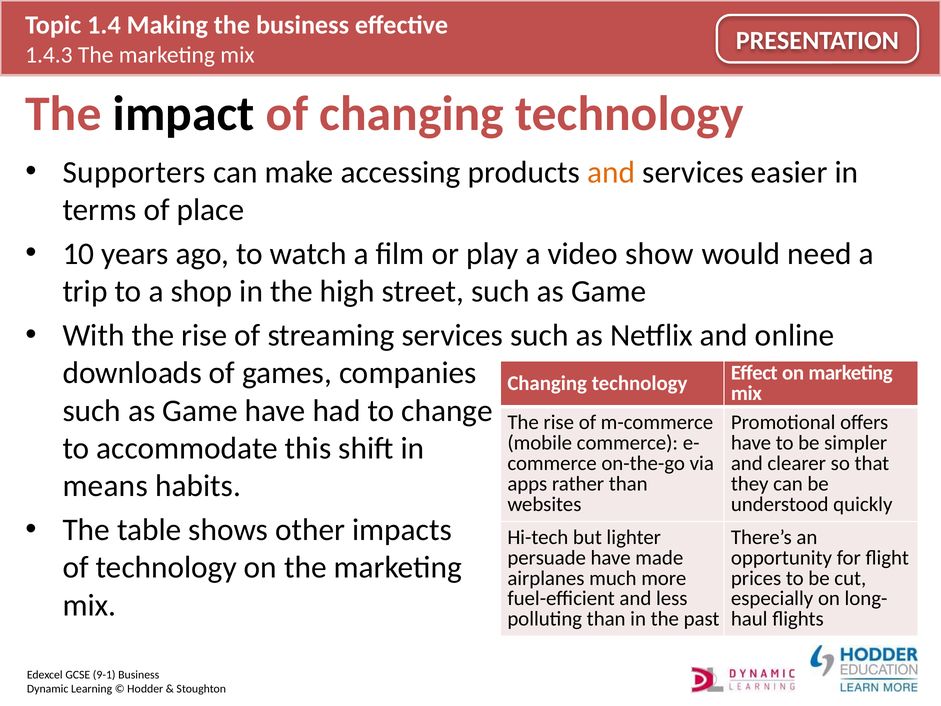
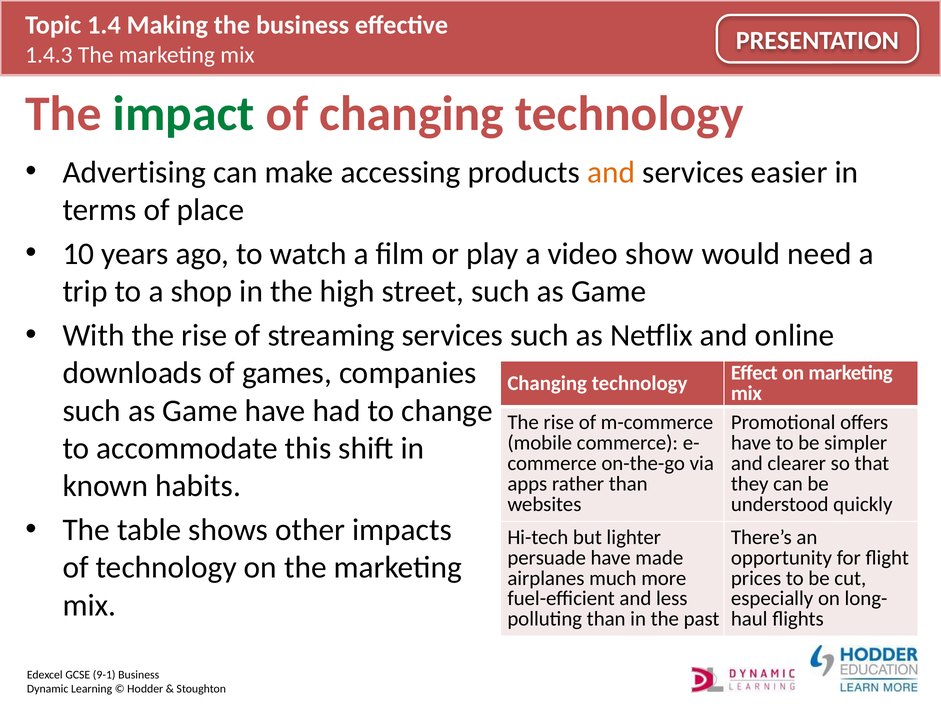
impact colour: black -> green
Supporters: Supporters -> Advertising
means: means -> known
